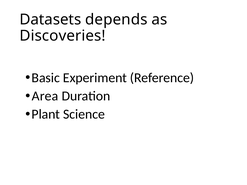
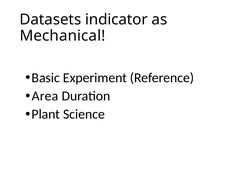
depends: depends -> indicator
Discoveries: Discoveries -> Mechanical
